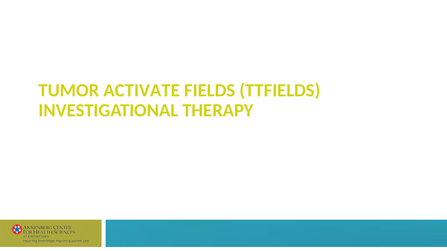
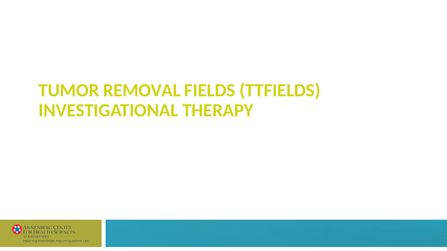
ACTIVATE: ACTIVATE -> REMOVAL
